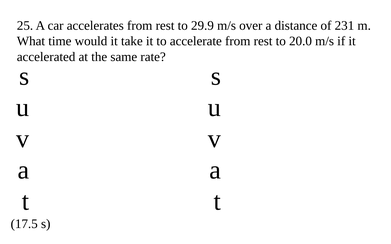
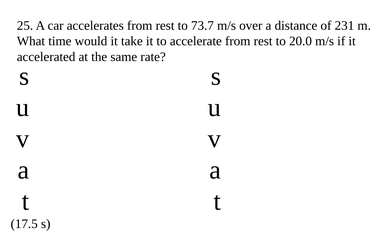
29.9: 29.9 -> 73.7
